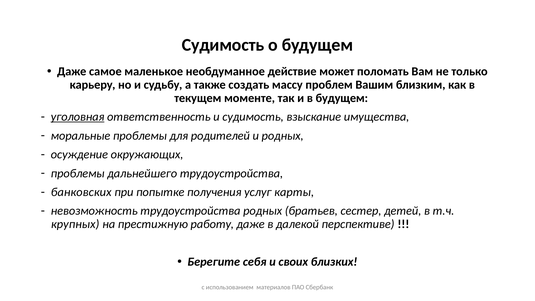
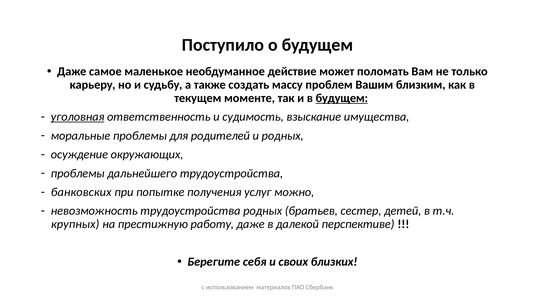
Судимость at (223, 45): Судимость -> Поступило
будущем at (342, 98) underline: none -> present
карты: карты -> можно
